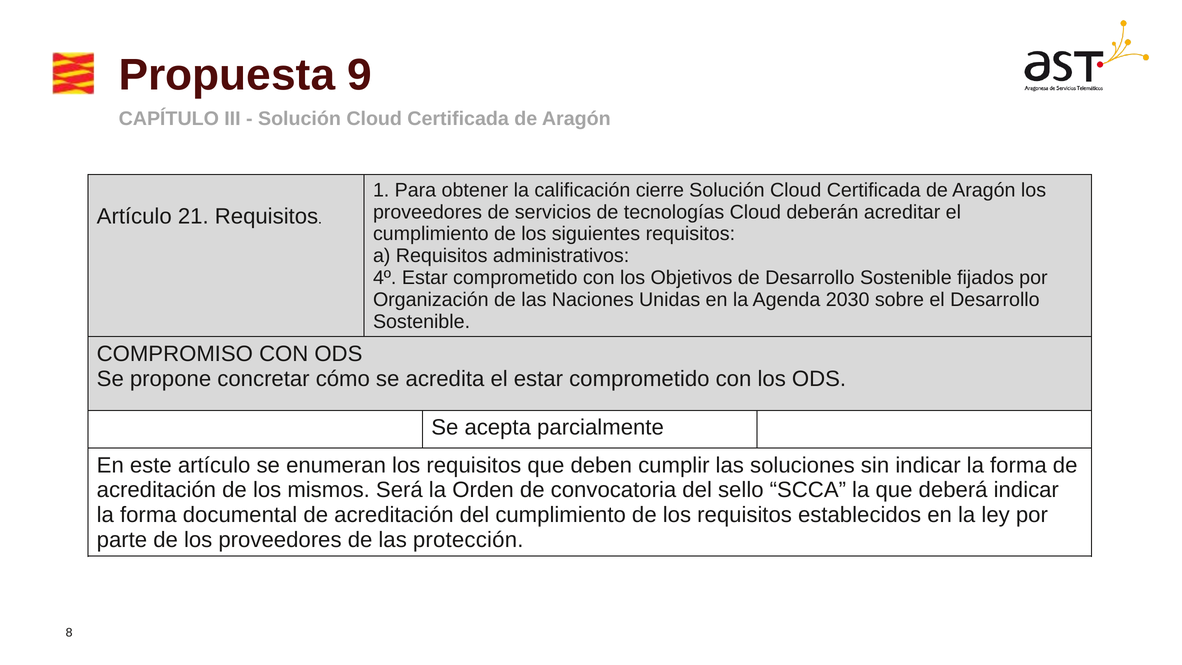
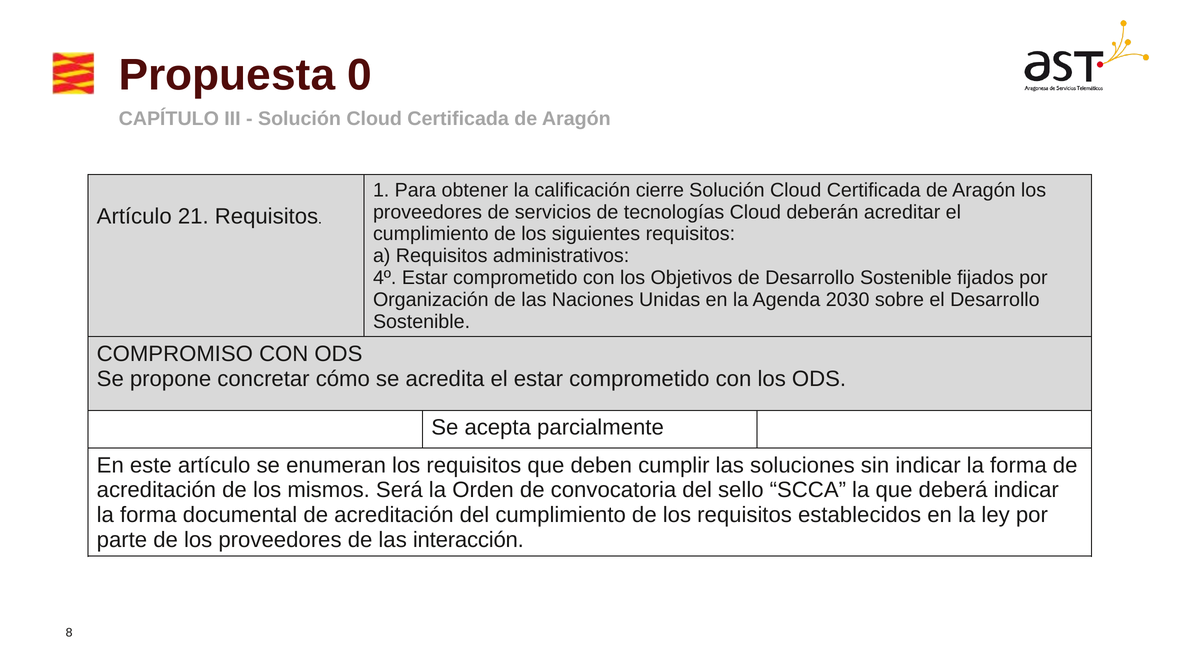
9: 9 -> 0
protección: protección -> interacción
